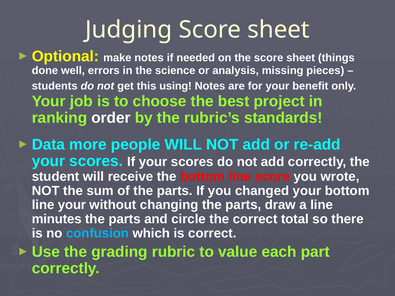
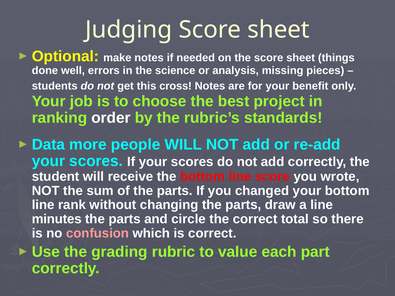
using: using -> cross
line your: your -> rank
confusion colour: light blue -> pink
